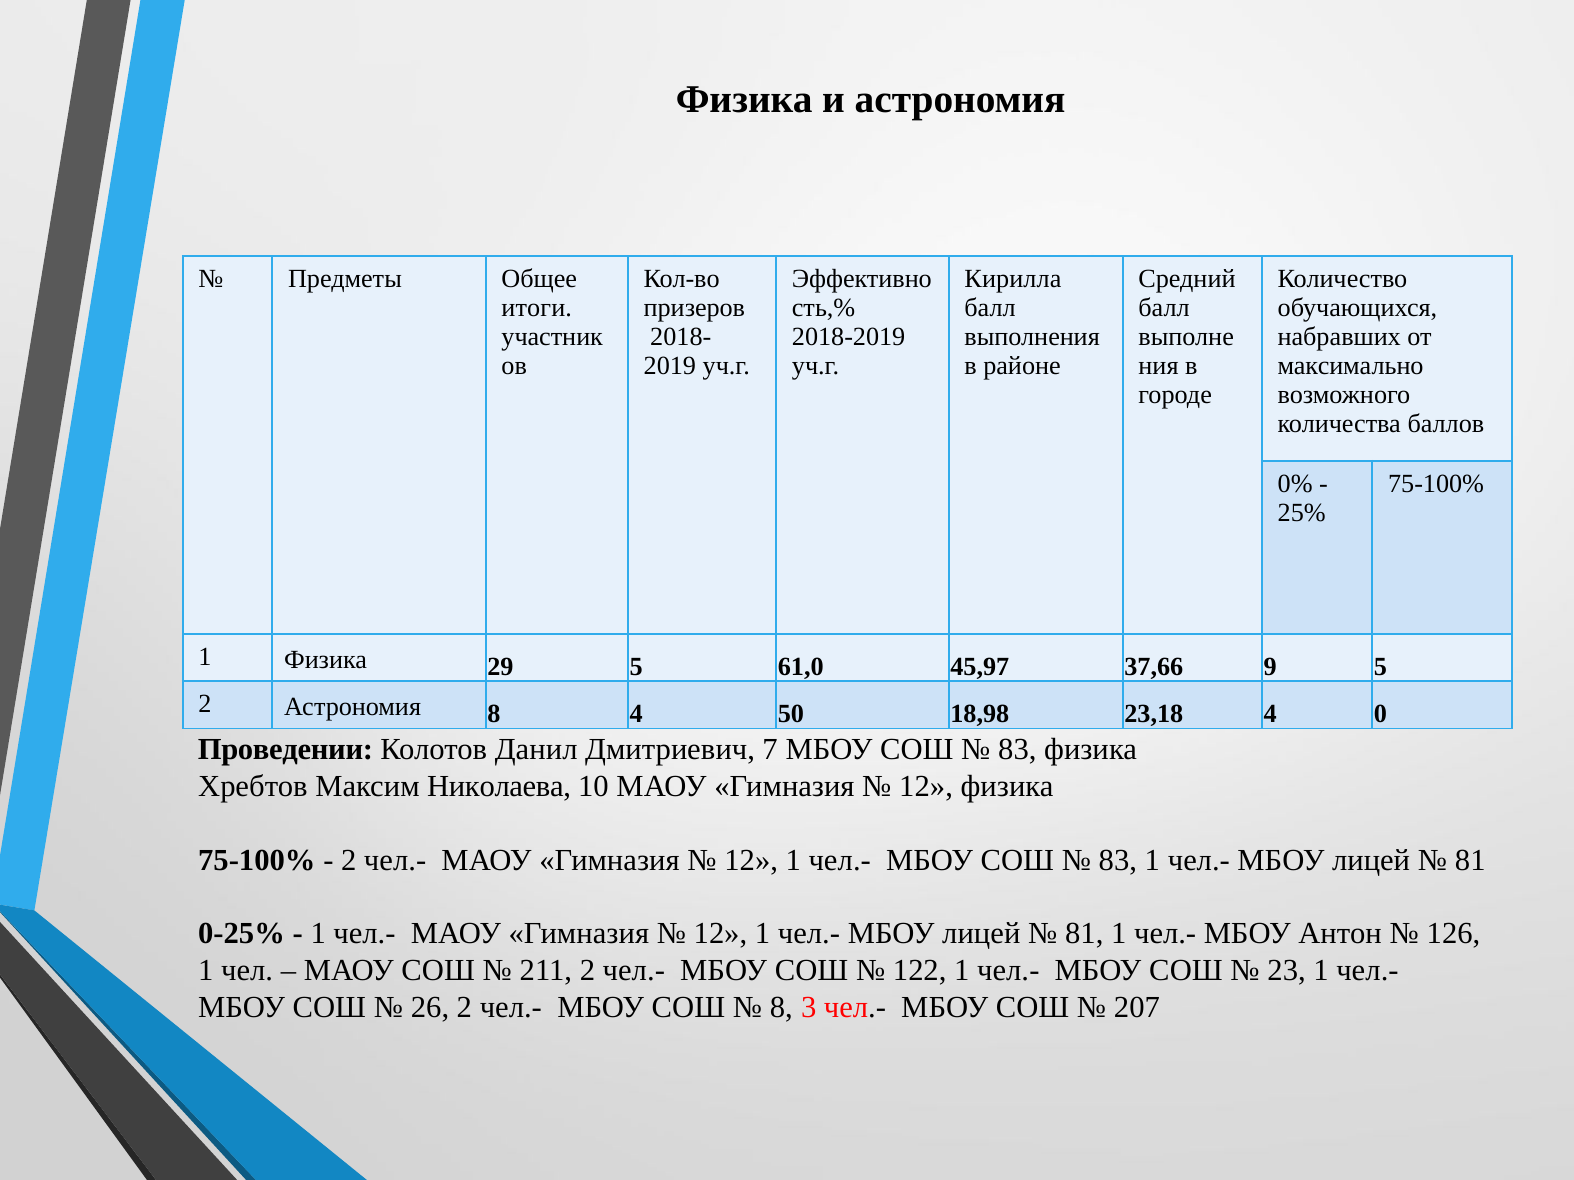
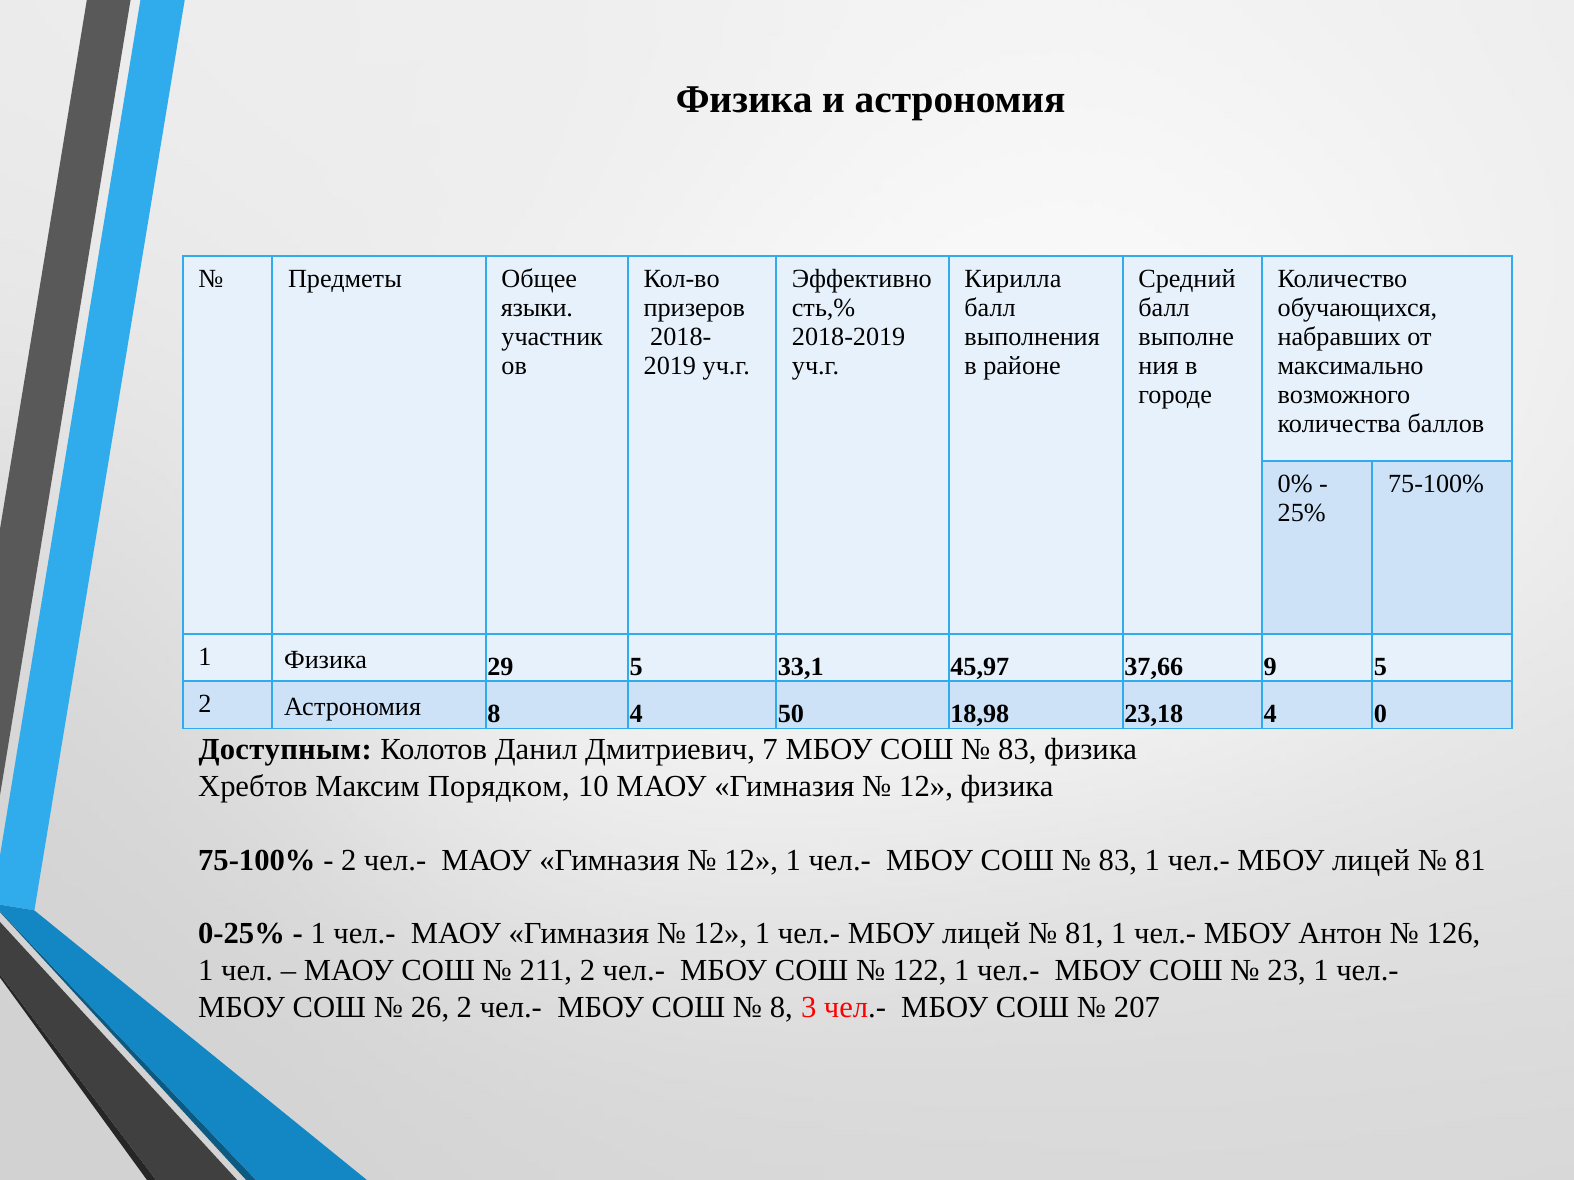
итоги: итоги -> языки
61,0: 61,0 -> 33,1
Проведении: Проведении -> Доступным
Николаева: Николаева -> Порядком
